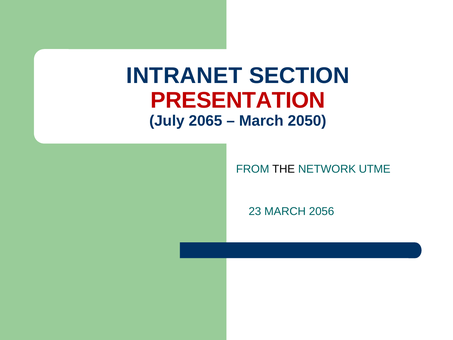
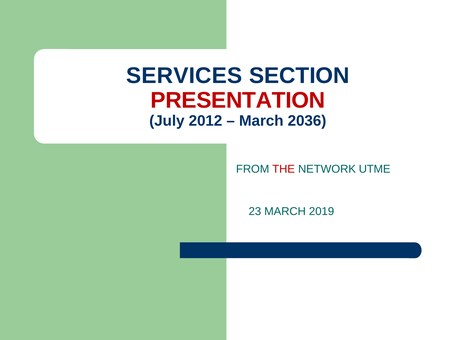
INTRANET: INTRANET -> SERVICES
2065: 2065 -> 2012
2050: 2050 -> 2036
THE colour: black -> red
2056: 2056 -> 2019
